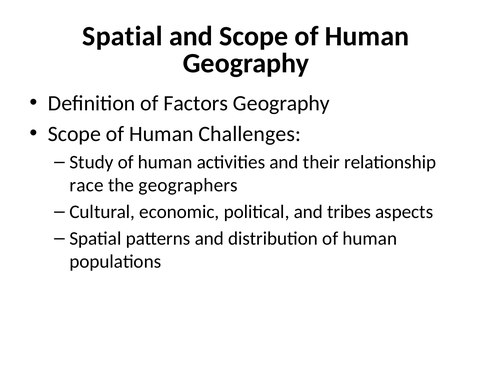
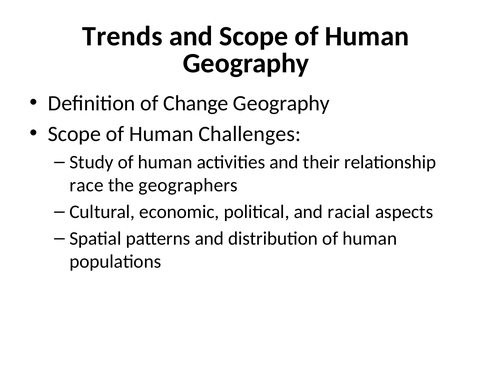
Spatial at (122, 36): Spatial -> Trends
Factors: Factors -> Change
tribes: tribes -> racial
